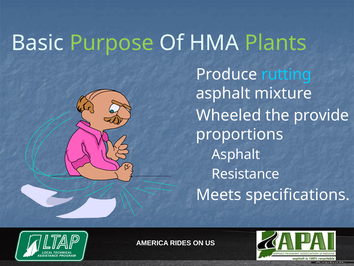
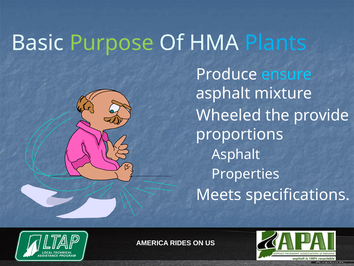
Plants colour: light green -> light blue
rutting: rutting -> ensure
Resistance: Resistance -> Properties
